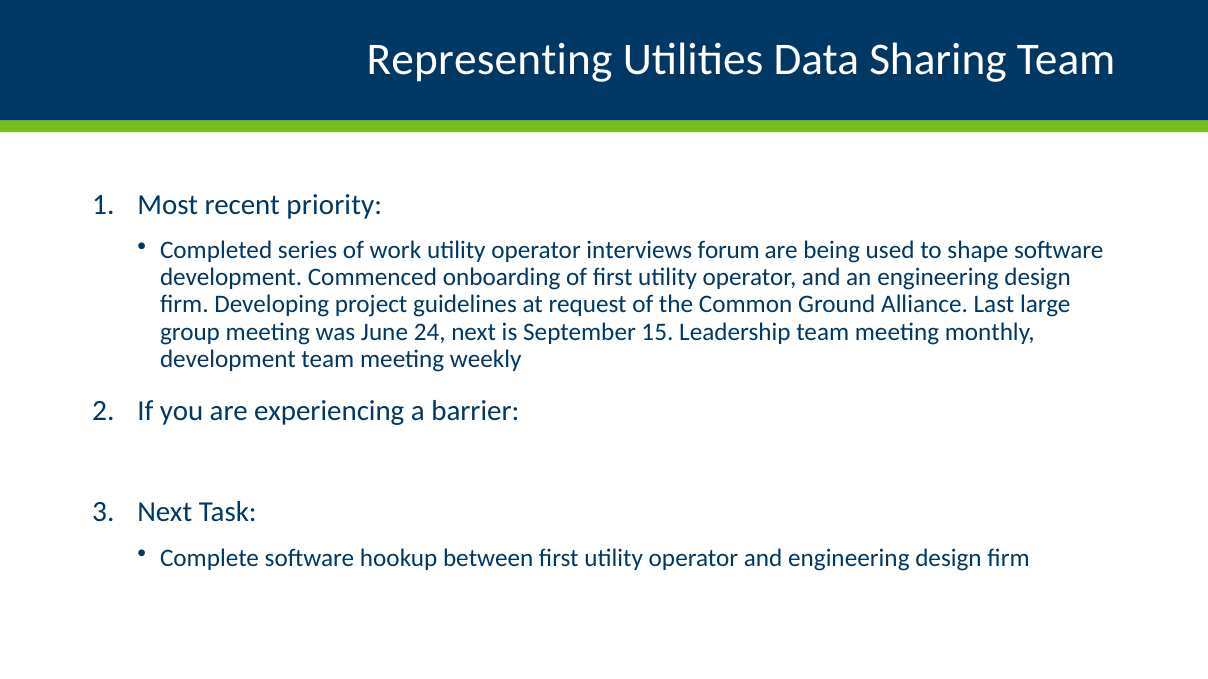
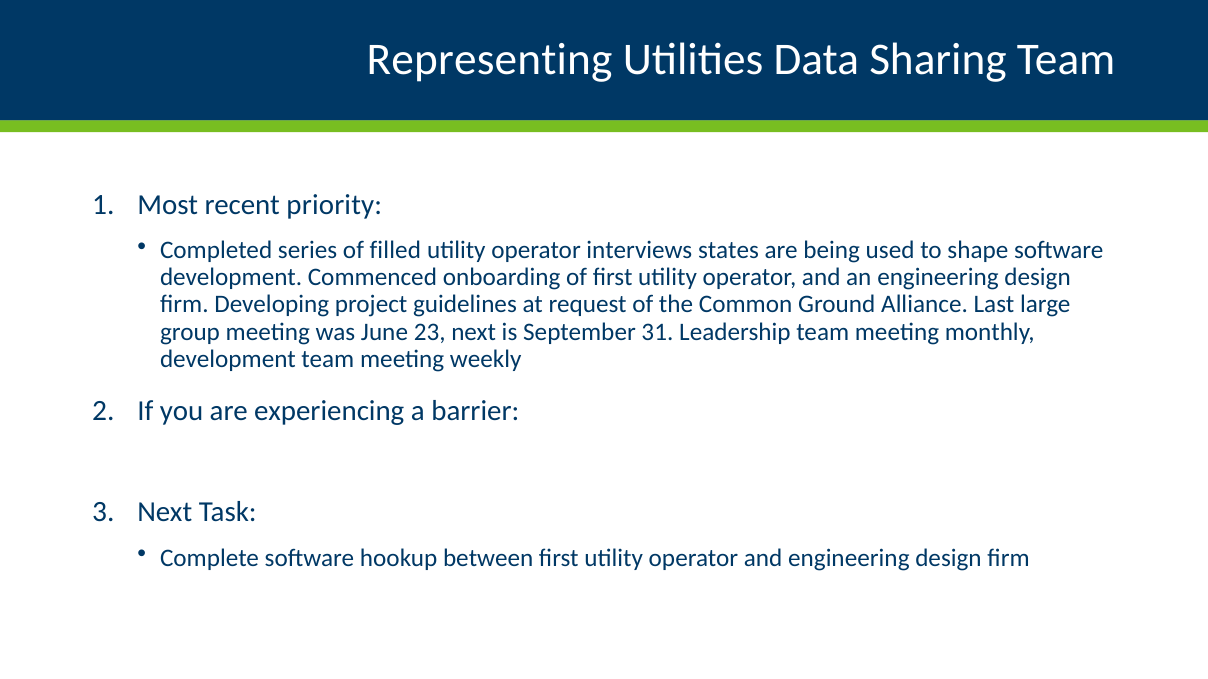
work: work -> filled
forum: forum -> states
24: 24 -> 23
15: 15 -> 31
